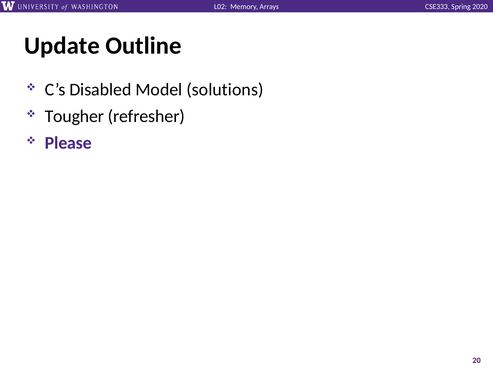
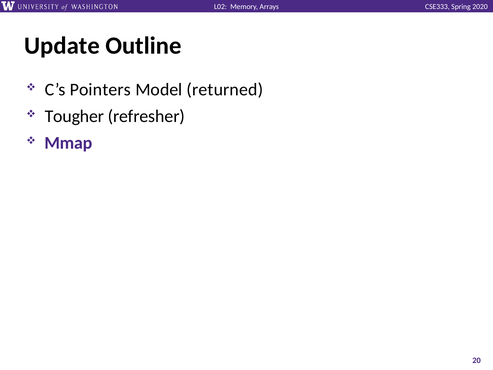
Disabled: Disabled -> Pointers
solutions: solutions -> returned
Please: Please -> Mmap
